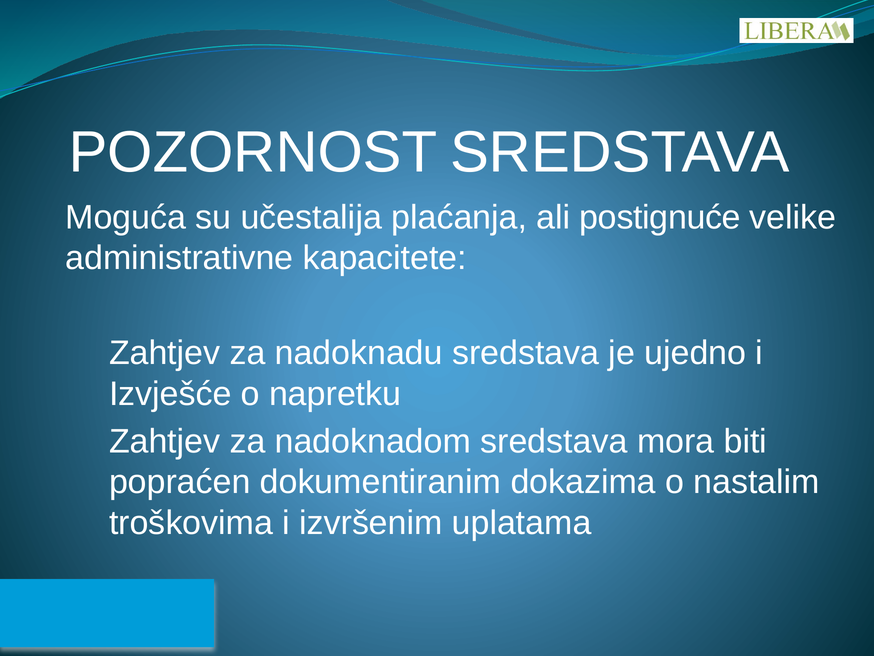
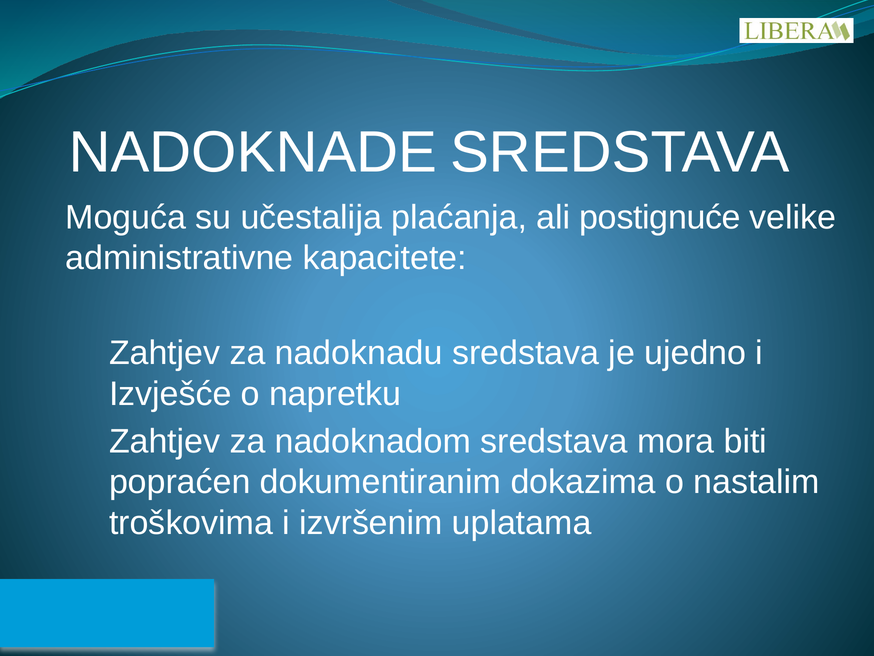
POZORNOST: POZORNOST -> NADOKNADE
